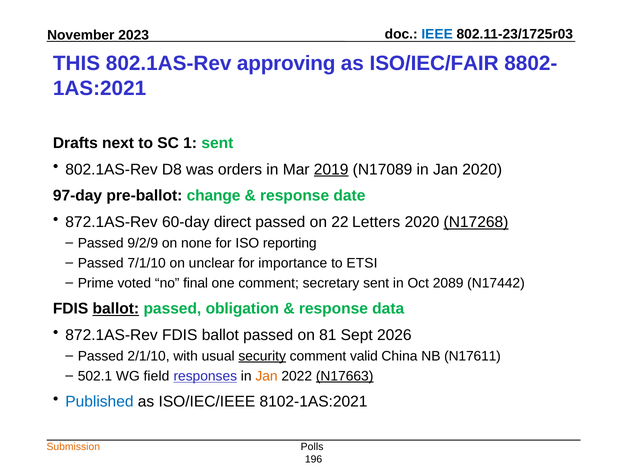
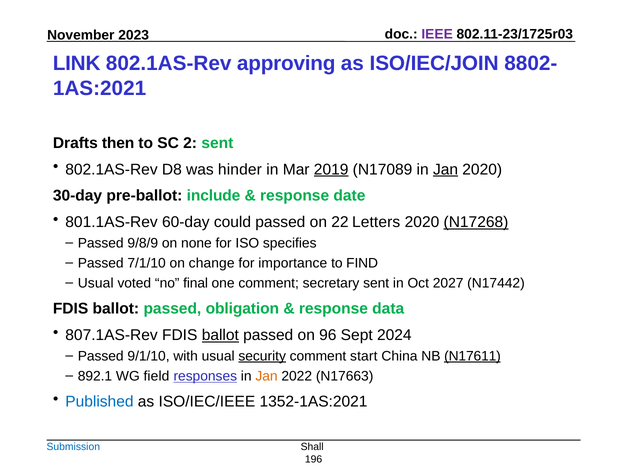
IEEE colour: blue -> purple
THIS: THIS -> LINK
ISO/IEC/FAIR: ISO/IEC/FAIR -> ISO/IEC/JOIN
next: next -> then
1: 1 -> 2
orders: orders -> hinder
Jan at (446, 170) underline: none -> present
97-day: 97-day -> 30-day
change: change -> include
872.1AS-Rev at (112, 222): 872.1AS-Rev -> 801.1AS-Rev
direct: direct -> could
9/2/9: 9/2/9 -> 9/8/9
reporting: reporting -> specifies
unclear: unclear -> change
ETSI: ETSI -> FIND
Prime at (96, 283): Prime -> Usual
2089: 2089 -> 2027
ballot at (116, 309) underline: present -> none
872.1AS-Rev at (112, 335): 872.1AS-Rev -> 807.1AS-Rev
ballot at (220, 335) underline: none -> present
81: 81 -> 96
2026: 2026 -> 2024
2/1/10: 2/1/10 -> 9/1/10
valid: valid -> start
N17611 underline: none -> present
502.1: 502.1 -> 892.1
N17663 underline: present -> none
8102-1AS:2021: 8102-1AS:2021 -> 1352-1AS:2021
Submission colour: orange -> blue
Polls: Polls -> Shall
